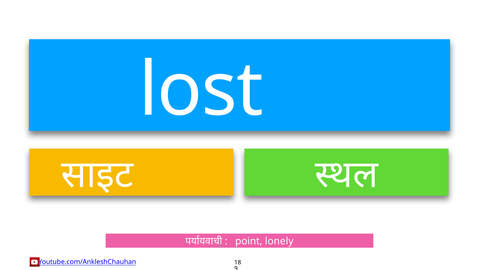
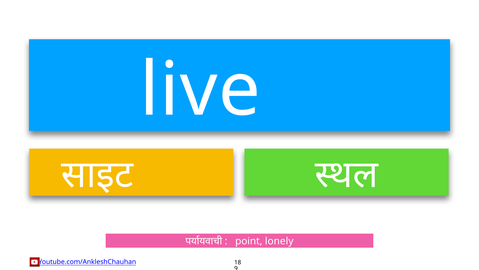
lost: lost -> live
